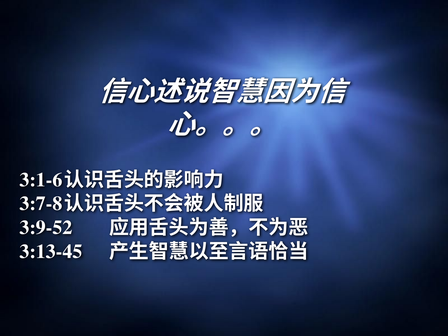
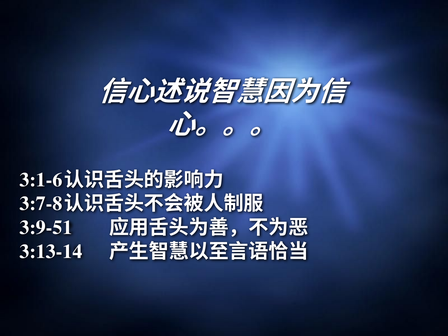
3:9-52: 3:9-52 -> 3:9-51
3:13-45: 3:13-45 -> 3:13-14
